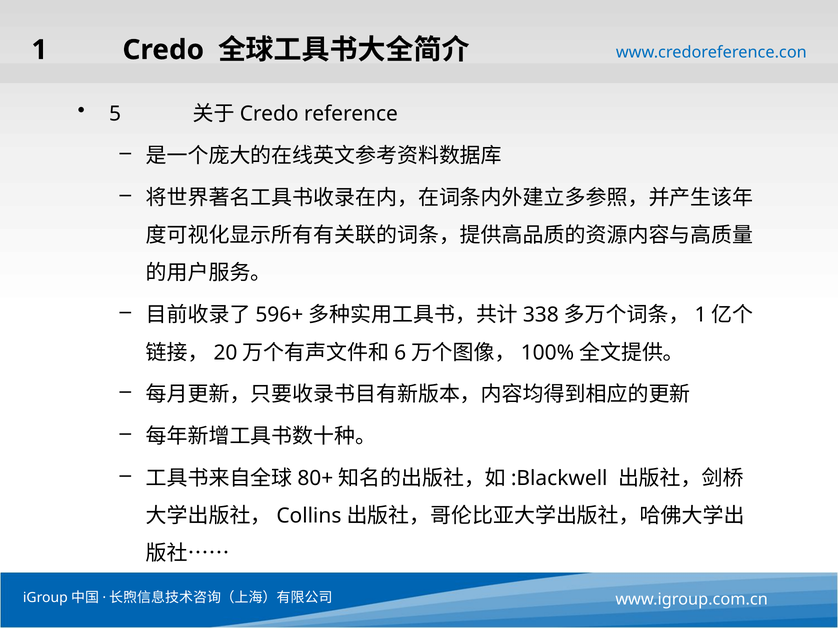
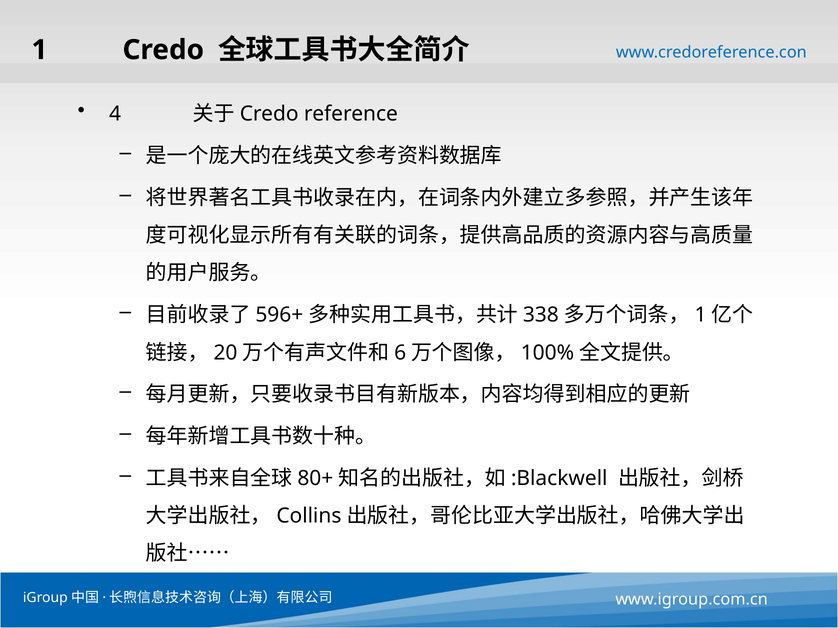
5: 5 -> 4
